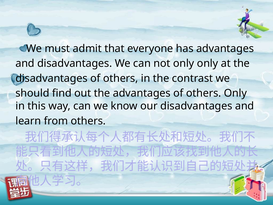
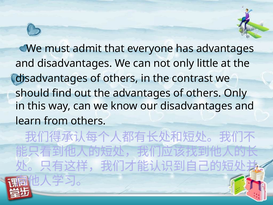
only only: only -> little
